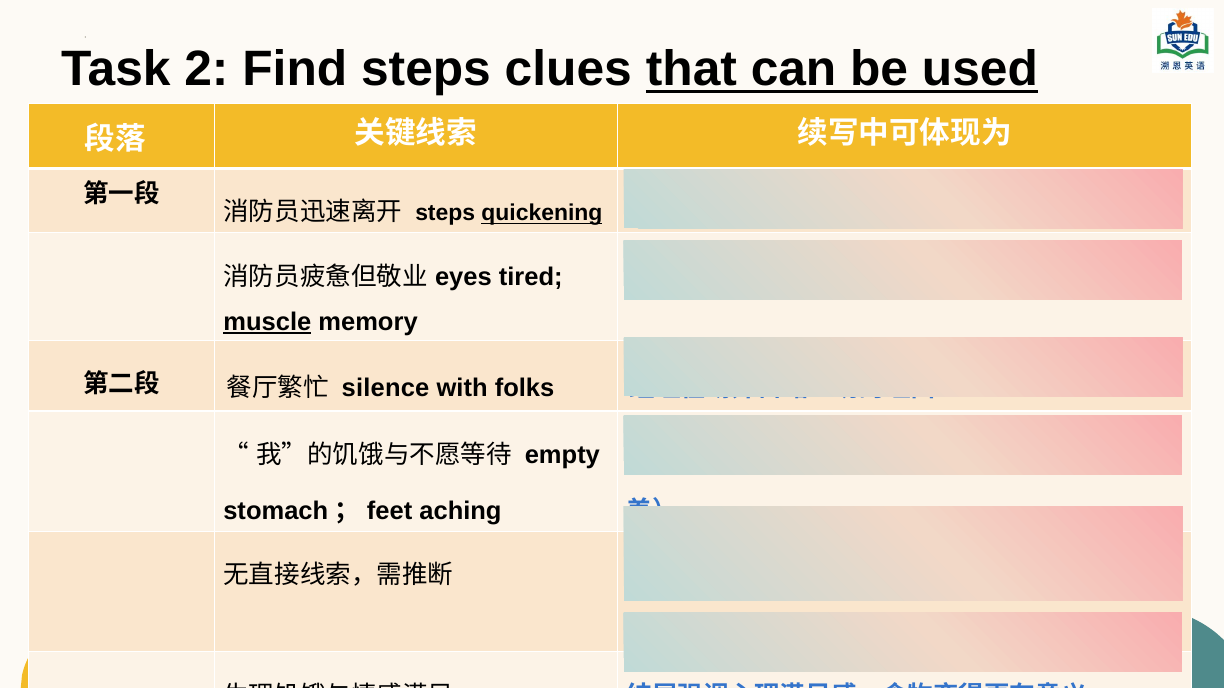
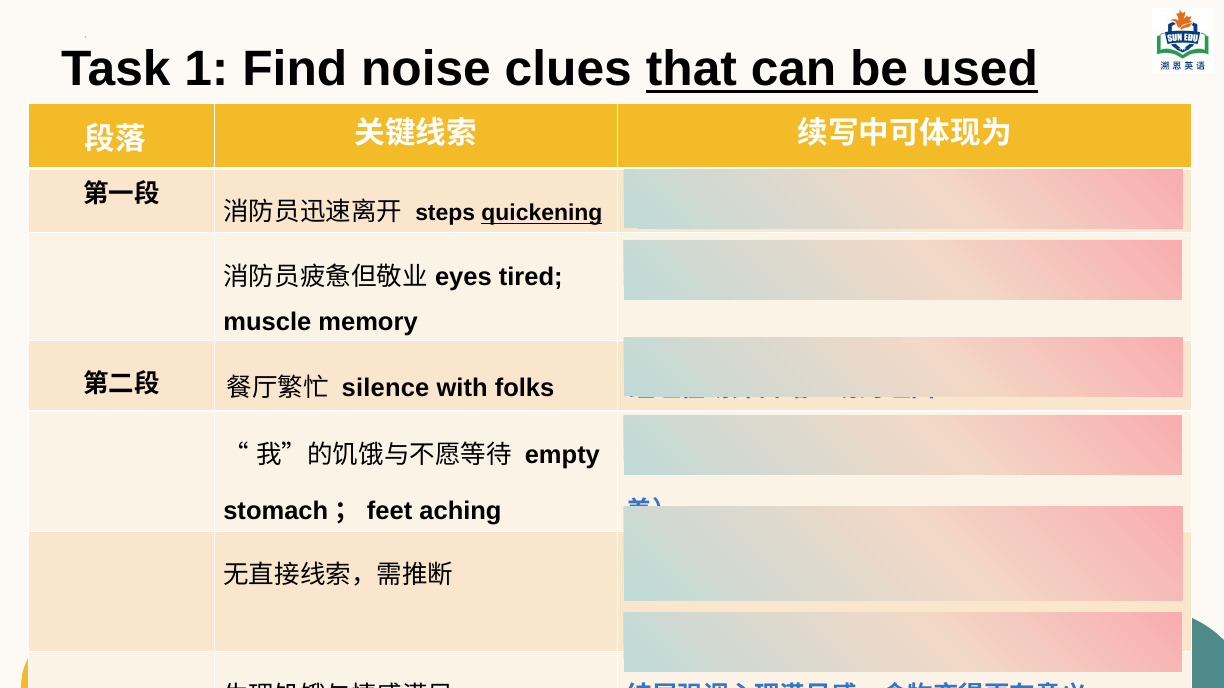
2: 2 -> 1
Find steps: steps -> noise
muscle underline: present -> none
